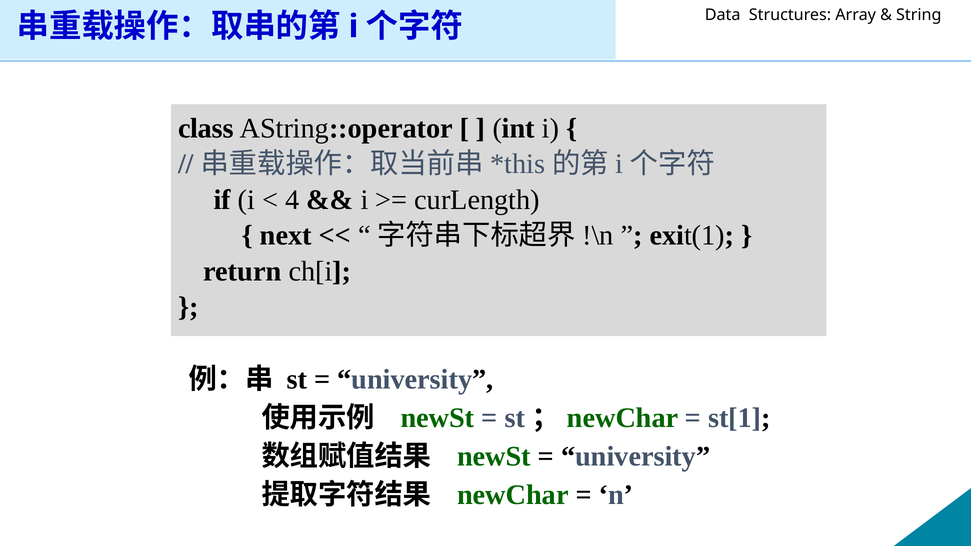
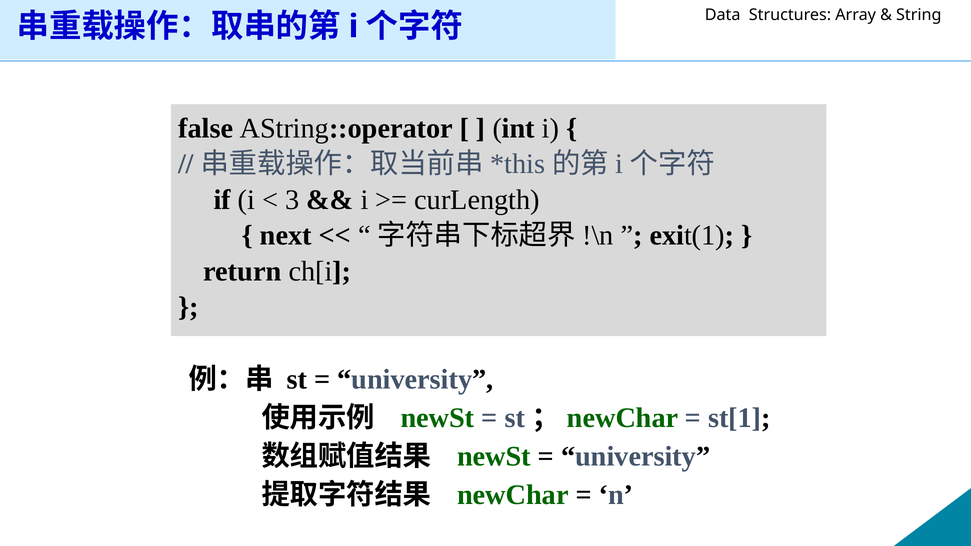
class: class -> false
4: 4 -> 3
